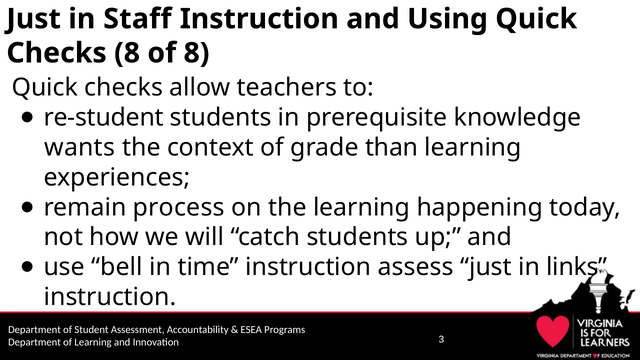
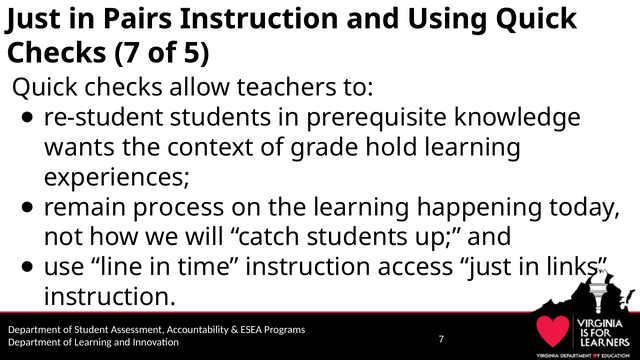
Staff: Staff -> Pairs
Checks 8: 8 -> 7
of 8: 8 -> 5
than: than -> hold
bell: bell -> line
assess: assess -> access
3 at (441, 339): 3 -> 7
